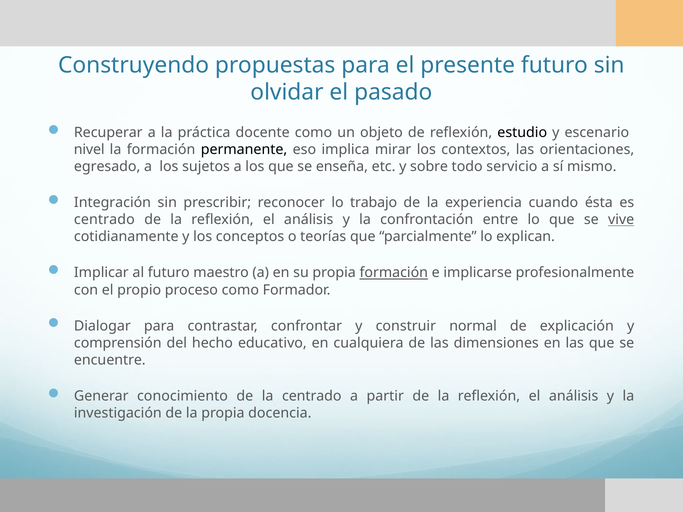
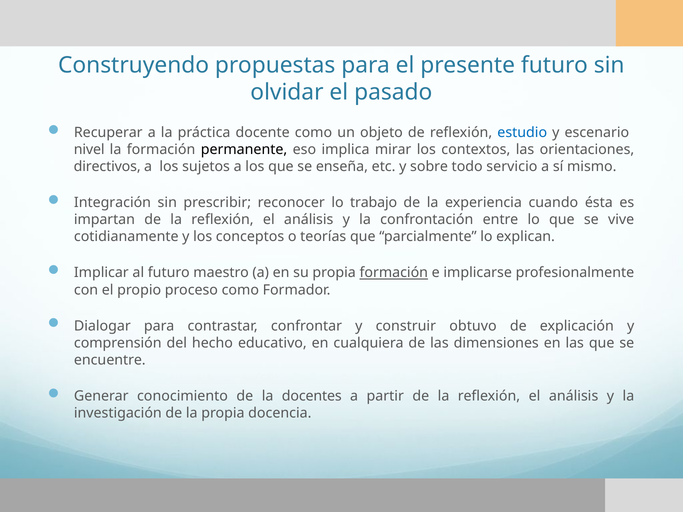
estudio colour: black -> blue
egresado: egresado -> directivos
centrado at (104, 220): centrado -> impartan
vive underline: present -> none
normal: normal -> obtuvo
la centrado: centrado -> docentes
